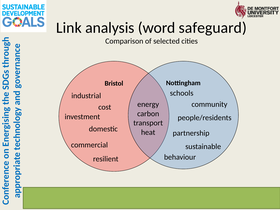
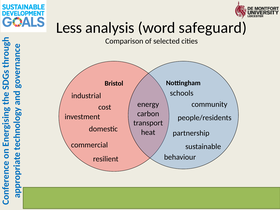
Link: Link -> Less
